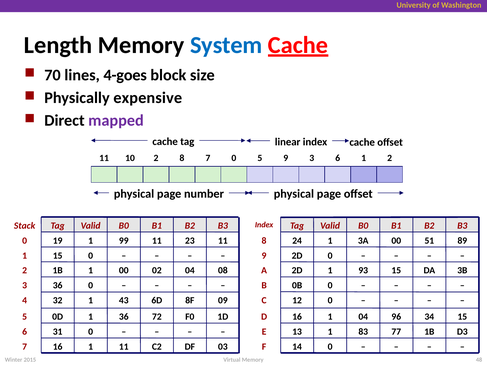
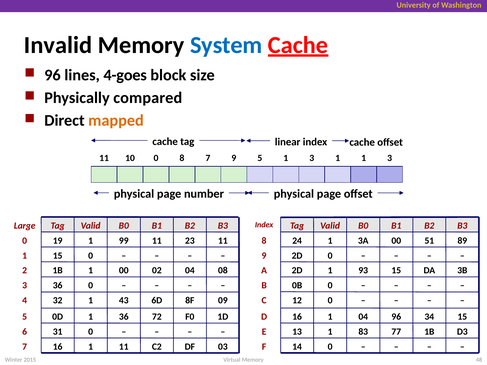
Length: Length -> Invalid
70 at (52, 75): 70 -> 96
expensive: expensive -> compared
mapped colour: purple -> orange
10 2: 2 -> 0
7 0: 0 -> 9
5 9: 9 -> 1
3 6: 6 -> 1
2 at (390, 158): 2 -> 3
Stack: Stack -> Large
